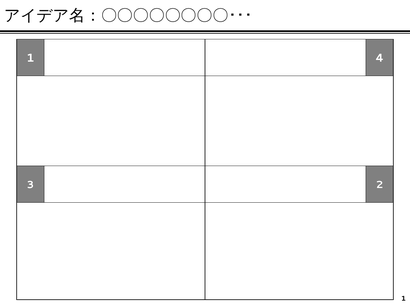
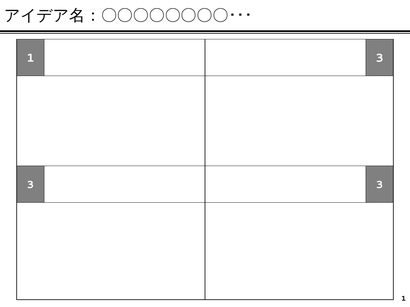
1 4: 4 -> 3
2 at (380, 185): 2 -> 3
